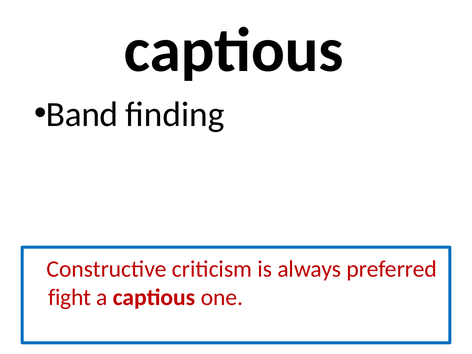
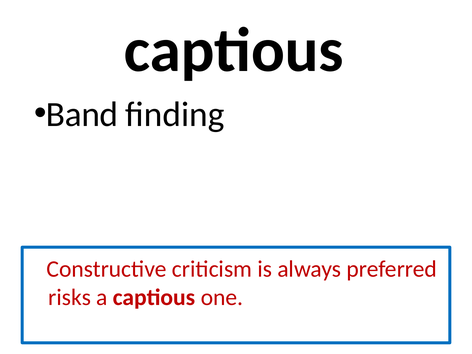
fight: fight -> risks
